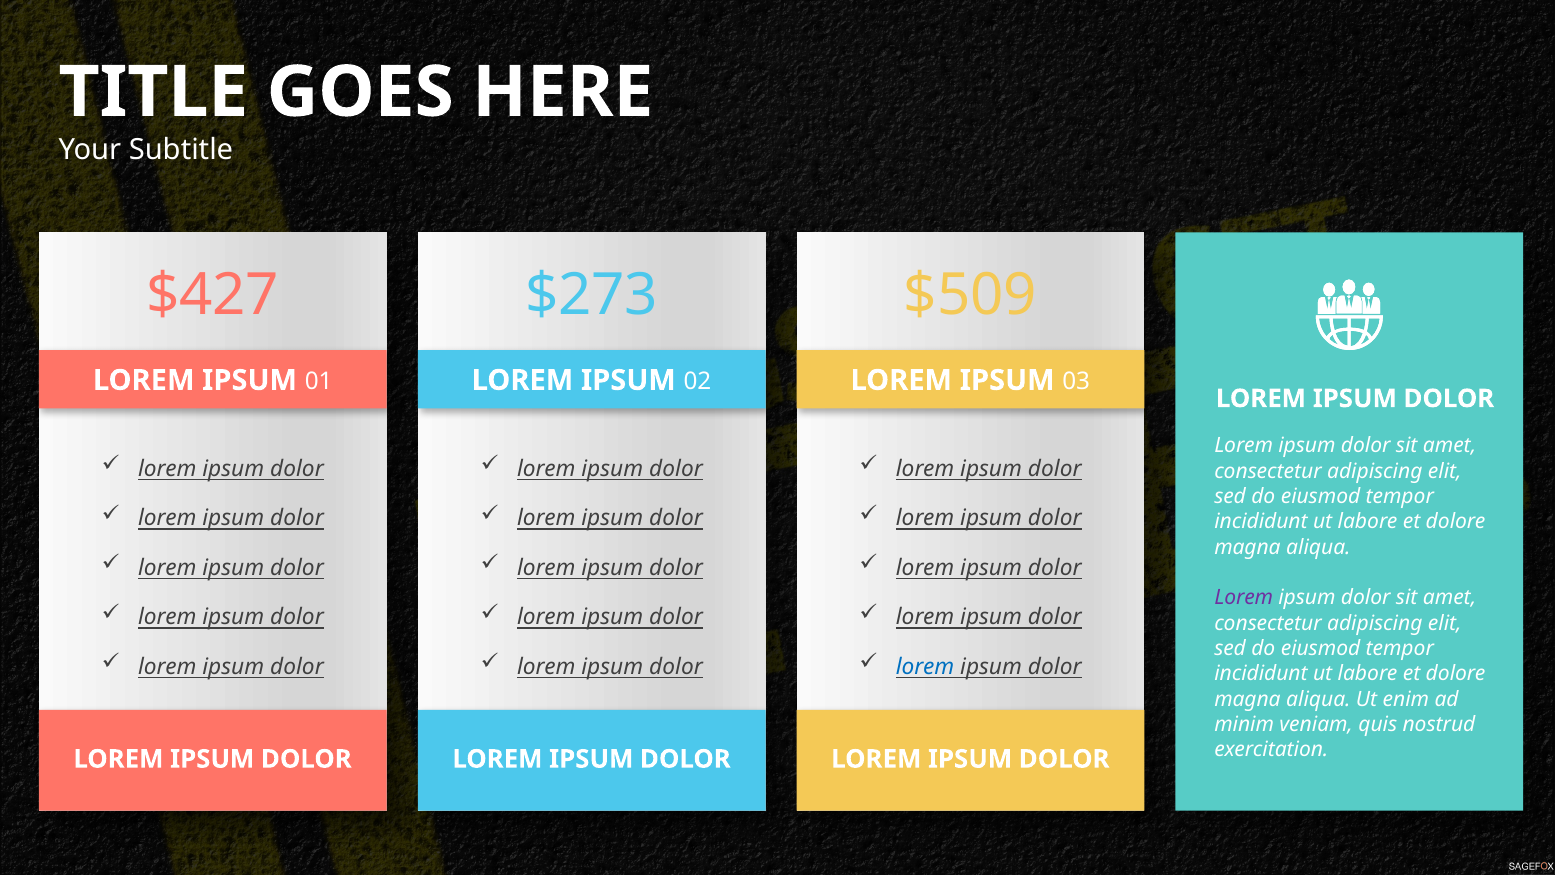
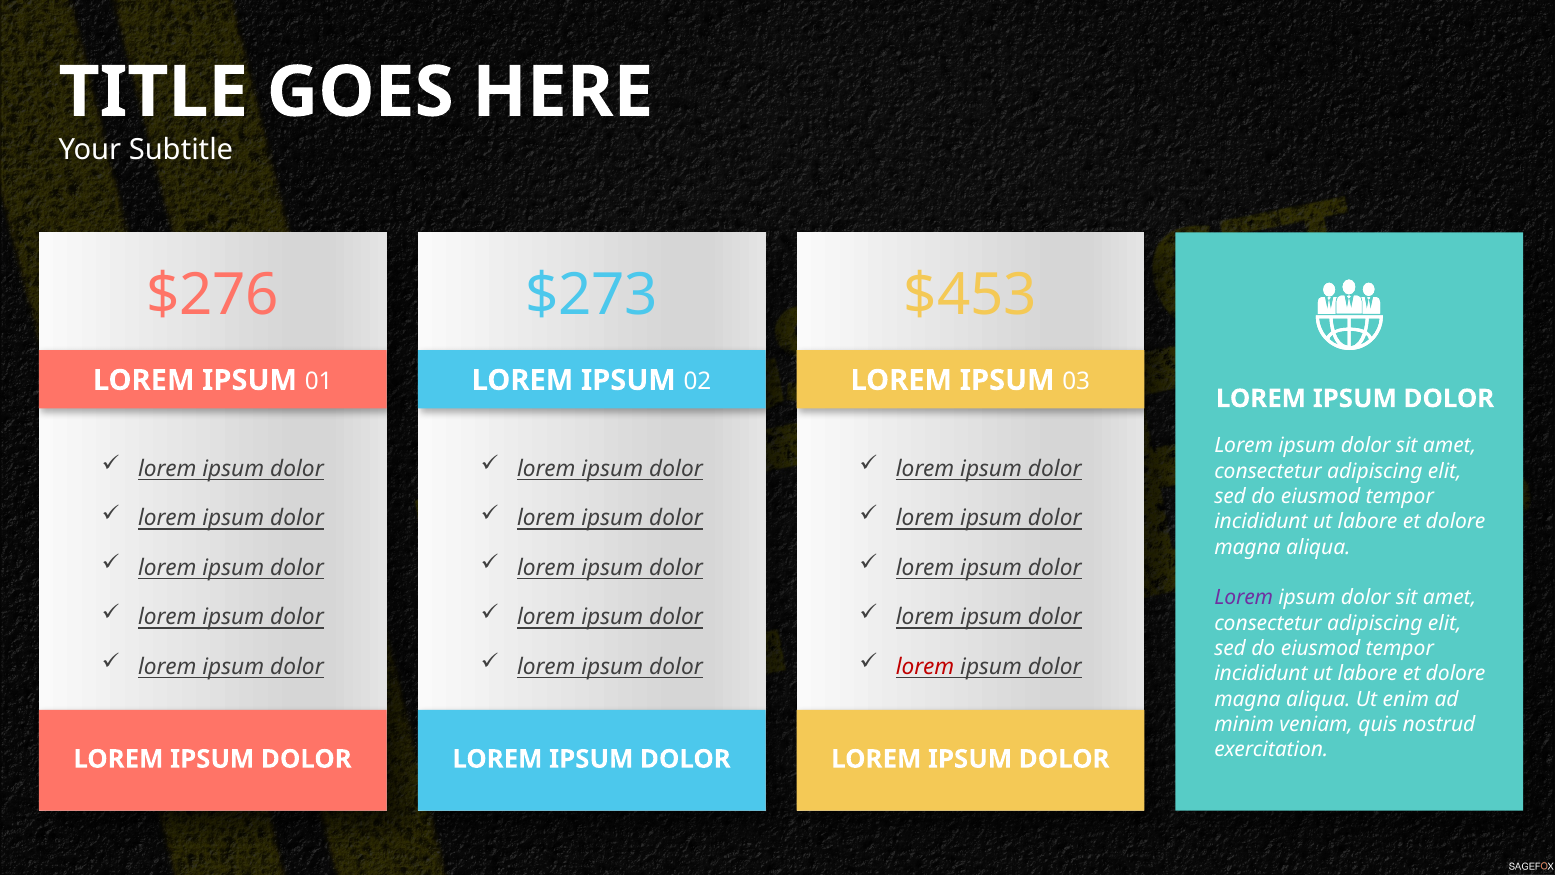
$427: $427 -> $276
$509: $509 -> $453
lorem at (925, 667) colour: blue -> red
